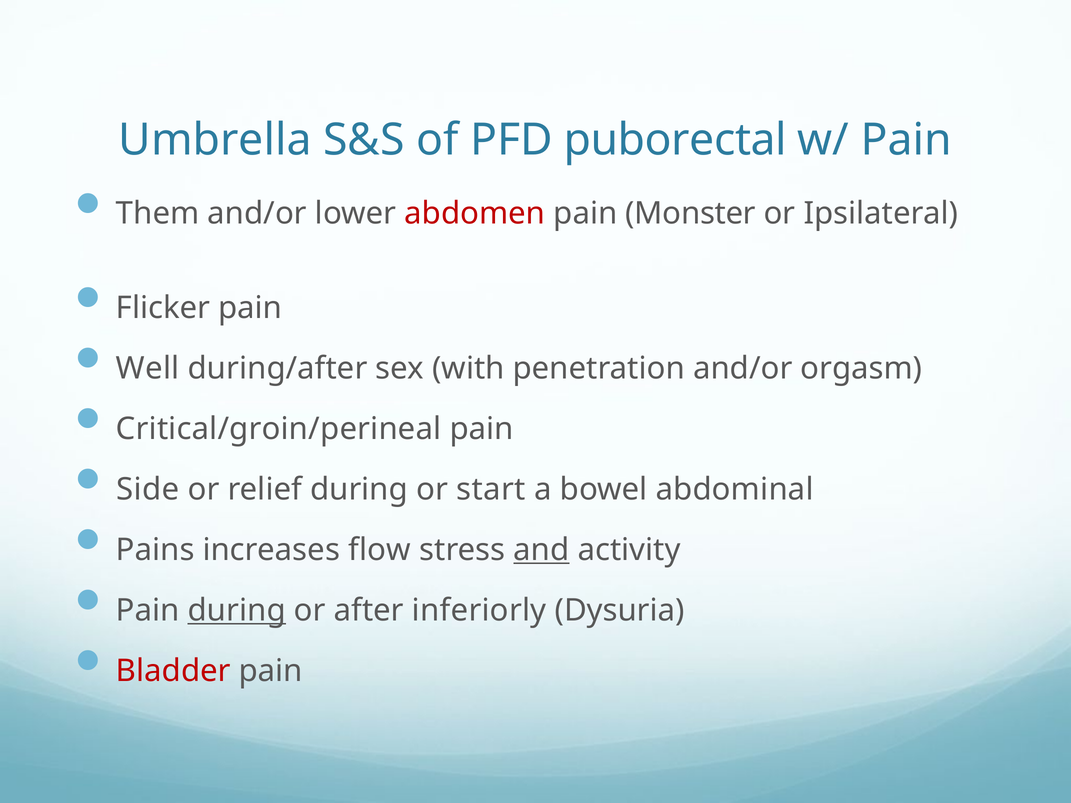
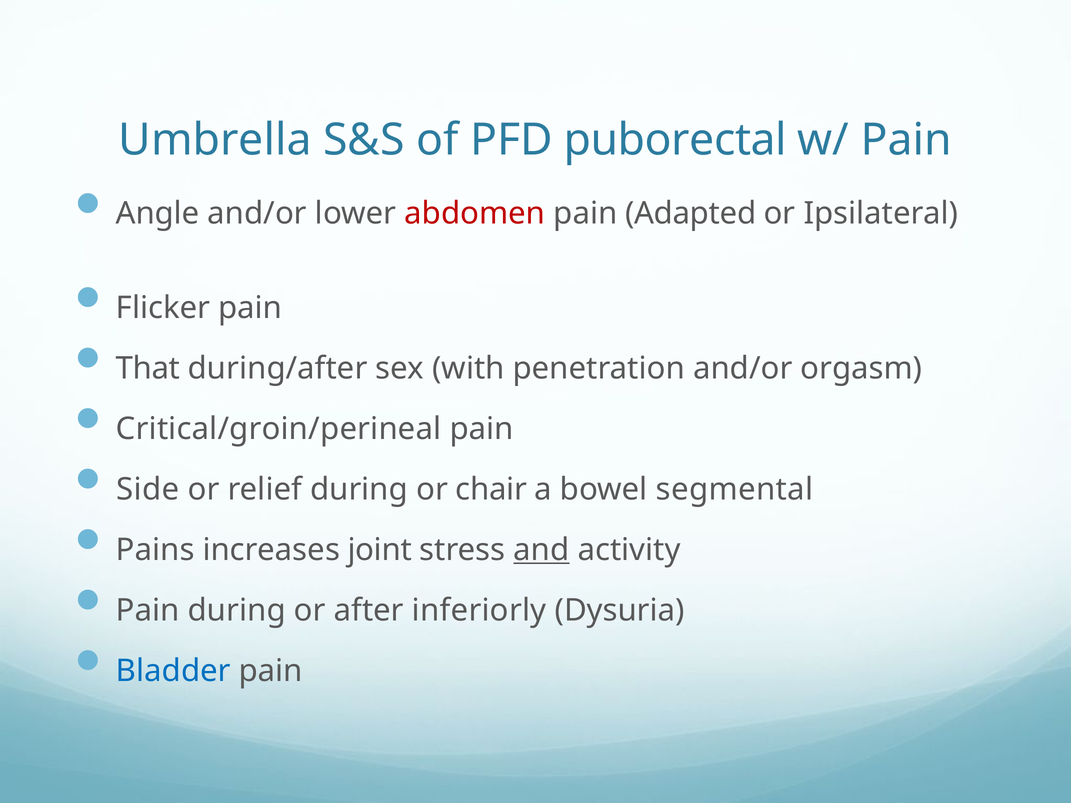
Them: Them -> Angle
Monster: Monster -> Adapted
Well: Well -> That
start: start -> chair
abdominal: abdominal -> segmental
flow: flow -> joint
during at (237, 610) underline: present -> none
Bladder colour: red -> blue
